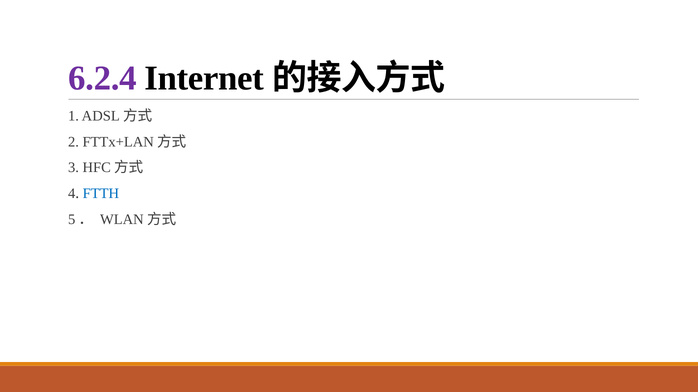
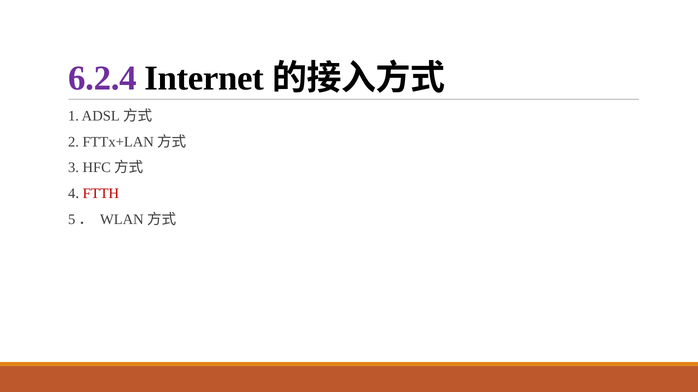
FTTH colour: blue -> red
